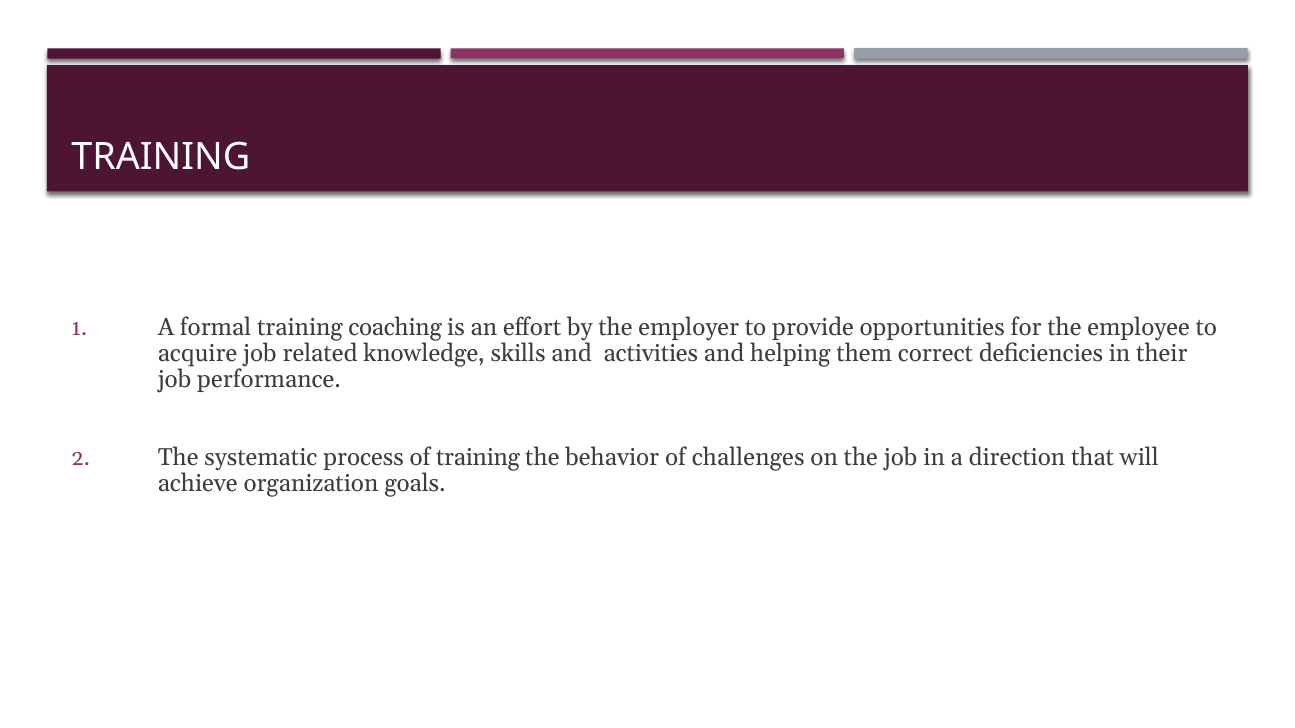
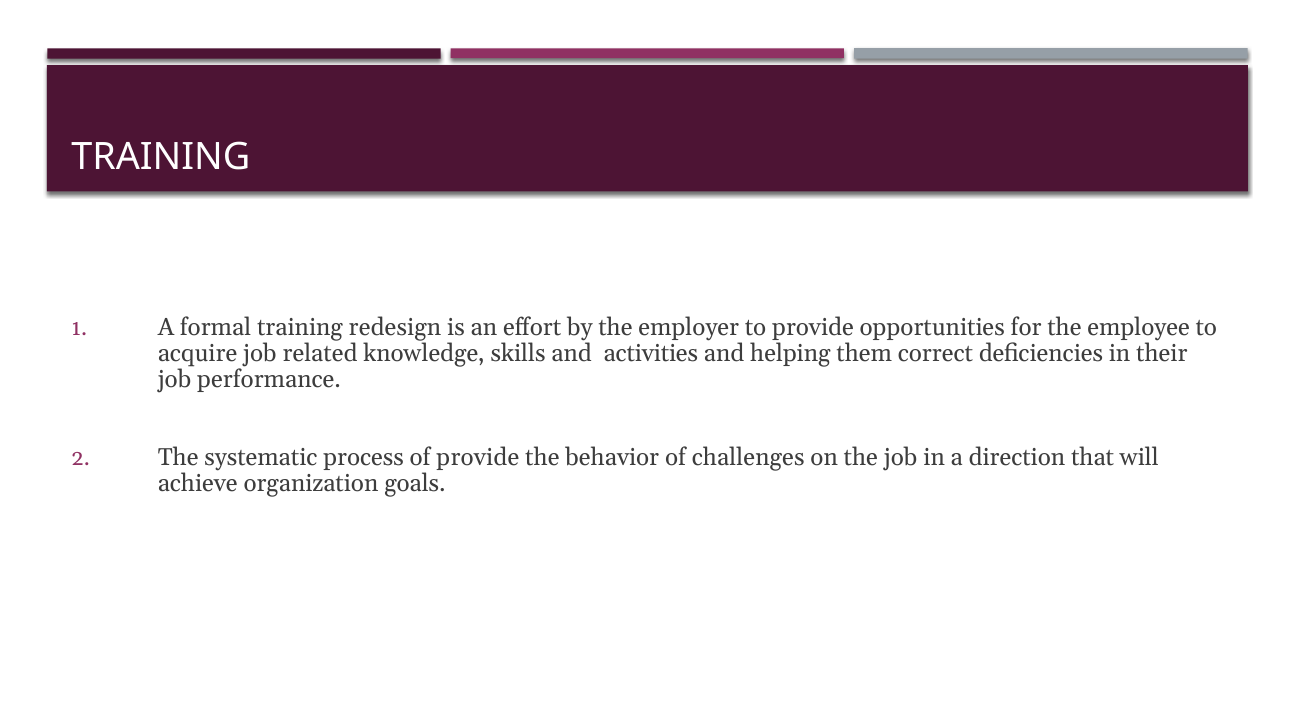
coaching: coaching -> redesign
of training: training -> provide
